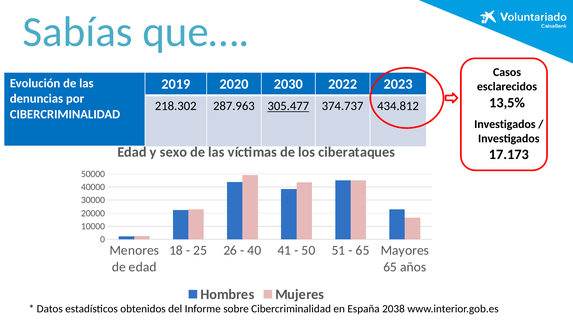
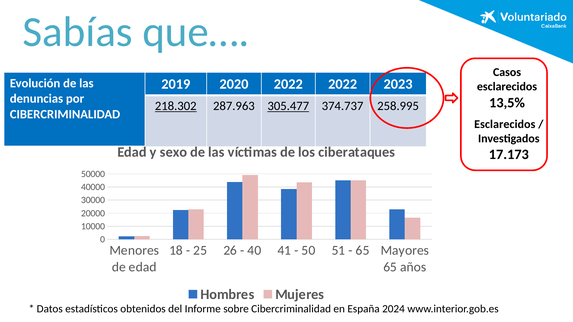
2020 2030: 2030 -> 2022
218.302 underline: none -> present
434.812: 434.812 -> 258.995
Investigados at (505, 124): Investigados -> Esclarecidos
2038: 2038 -> 2024
